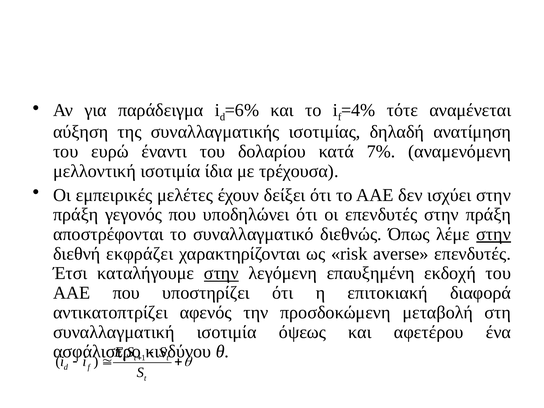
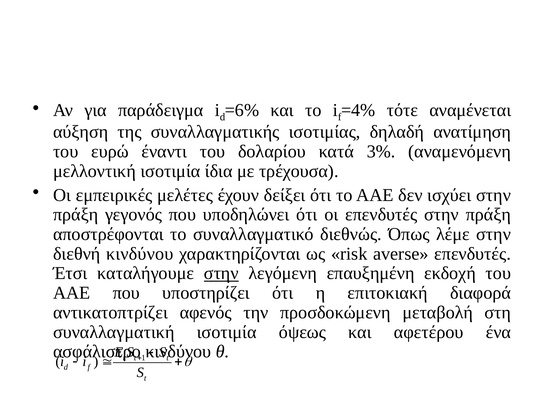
7%: 7% -> 3%
στην at (494, 234) underline: present -> none
διεθνή εκφράζει: εκφράζει -> κινδύνου
